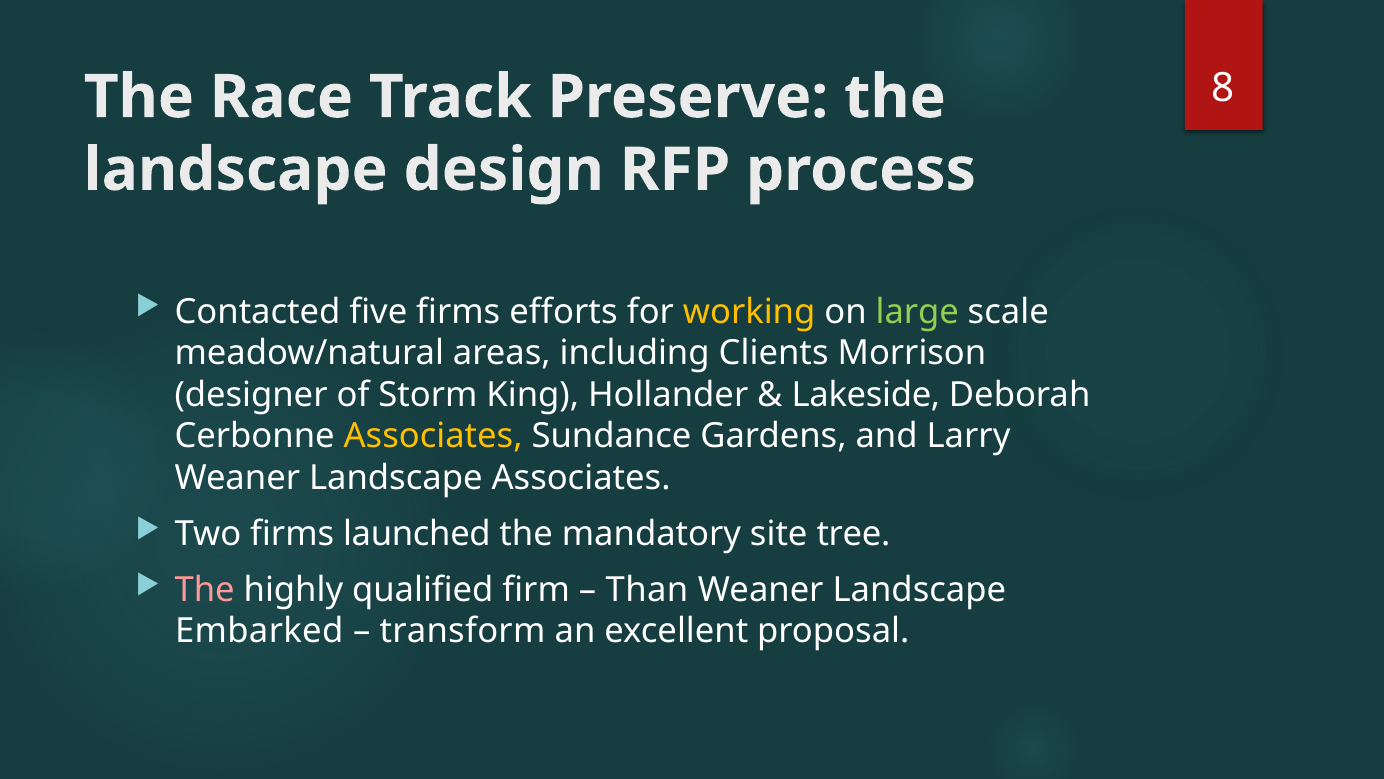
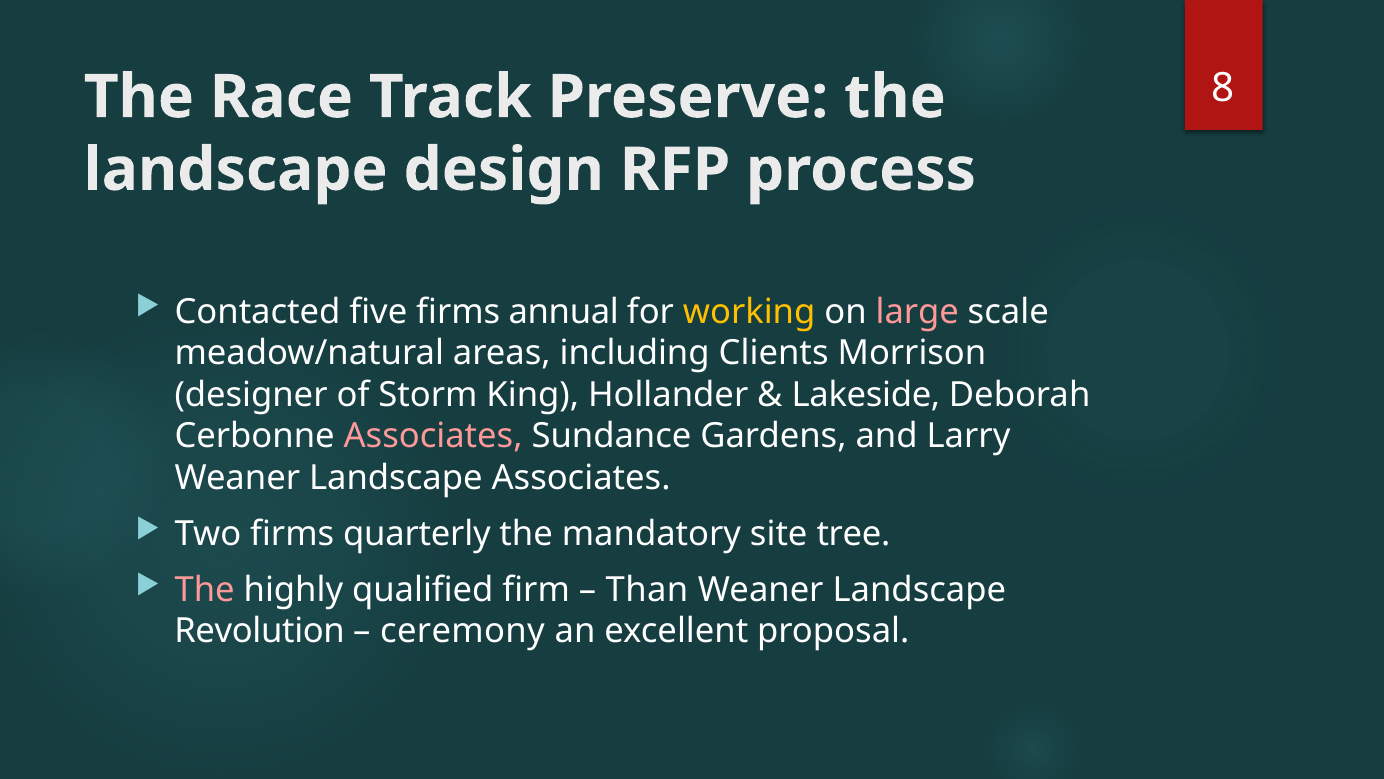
efforts: efforts -> annual
large colour: light green -> pink
Associates at (433, 436) colour: yellow -> pink
launched: launched -> quarterly
Embarked: Embarked -> Revolution
transform: transform -> ceremony
